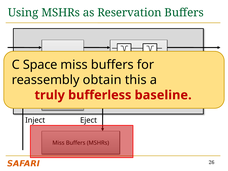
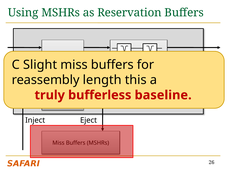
Space: Space -> Slight
obtain: obtain -> length
